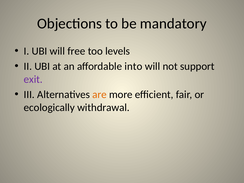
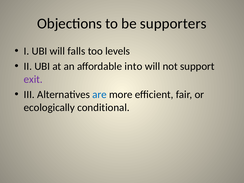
mandatory: mandatory -> supporters
free: free -> falls
are colour: orange -> blue
withdrawal: withdrawal -> conditional
